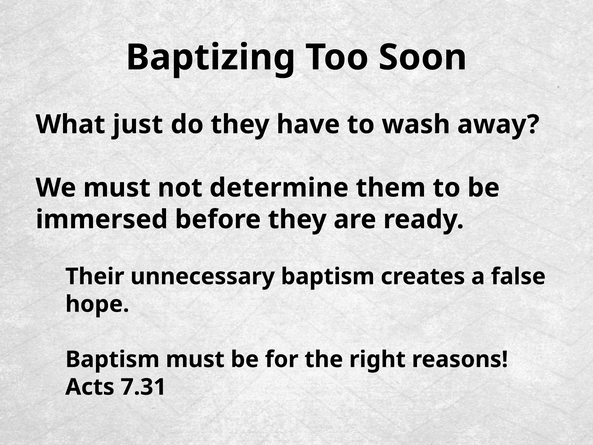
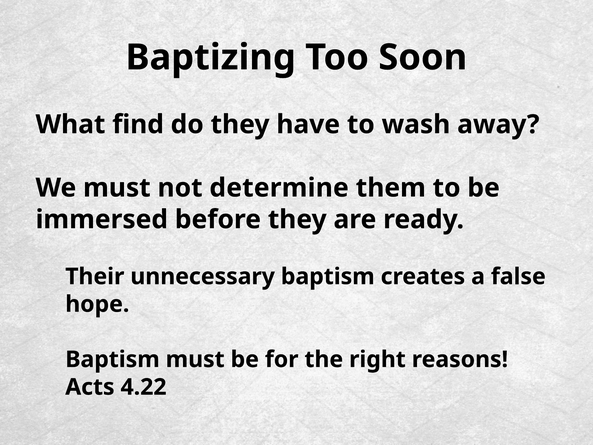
just: just -> find
7.31: 7.31 -> 4.22
